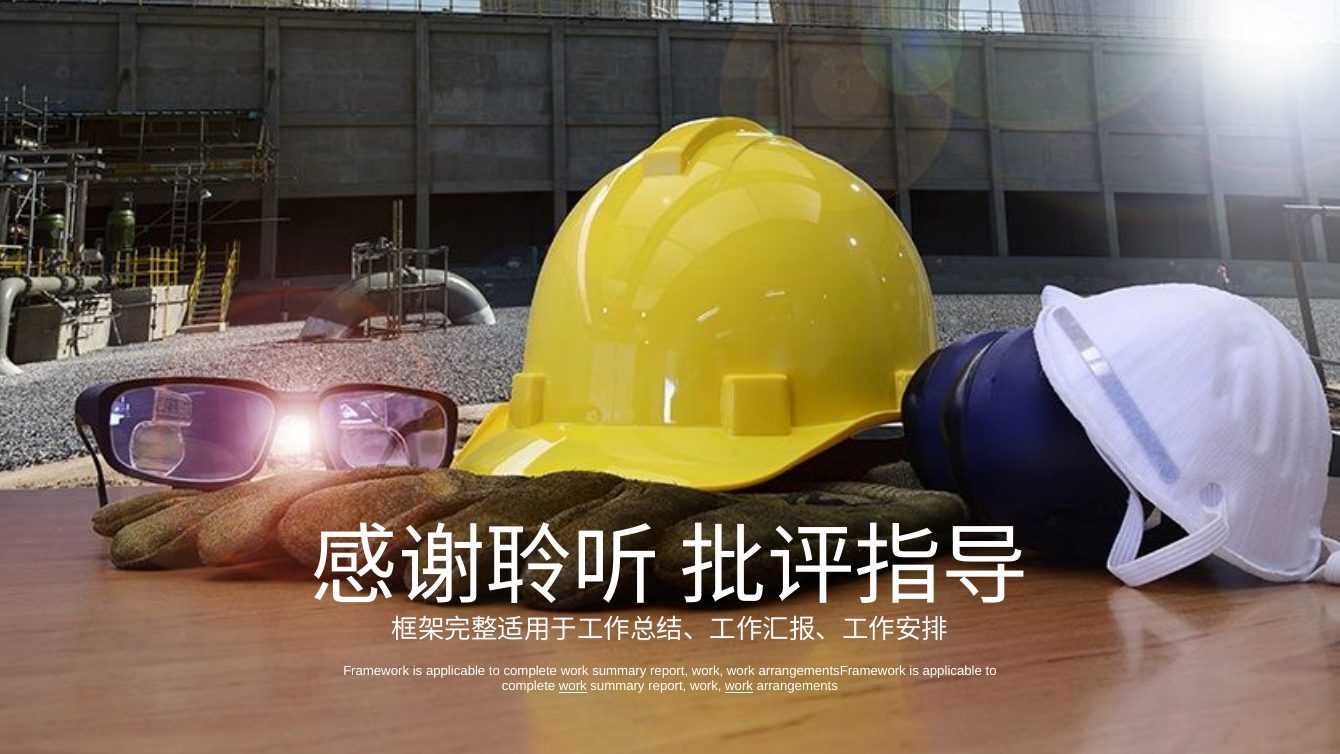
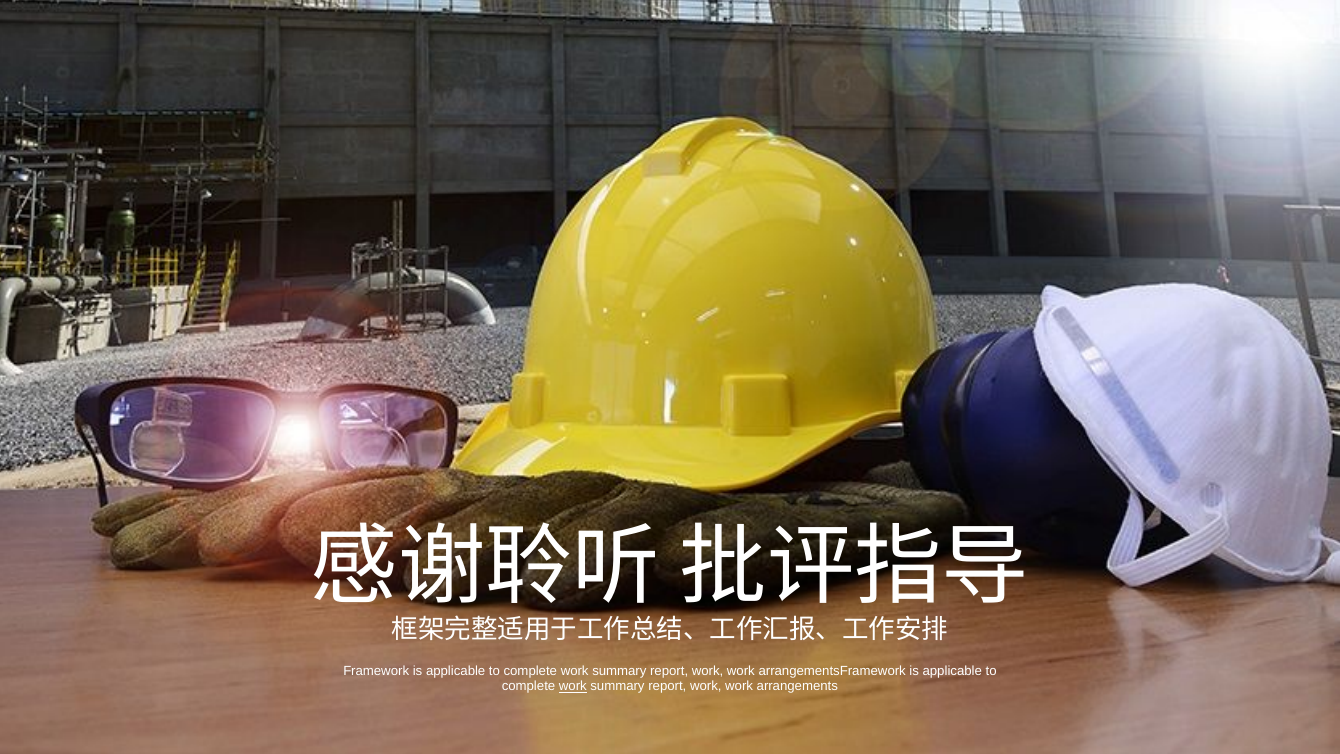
work at (739, 686) underline: present -> none
